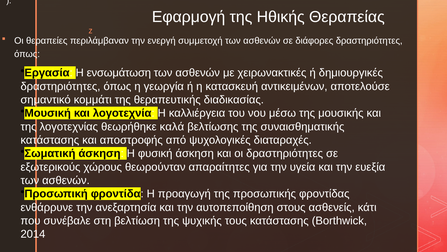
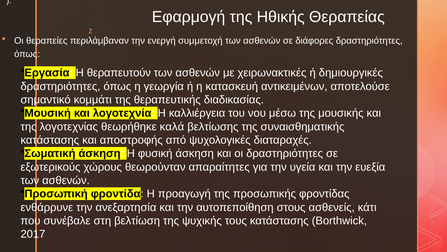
ενσωμάτωση: ενσωμάτωση -> θεραπευτούν
2014: 2014 -> 2017
